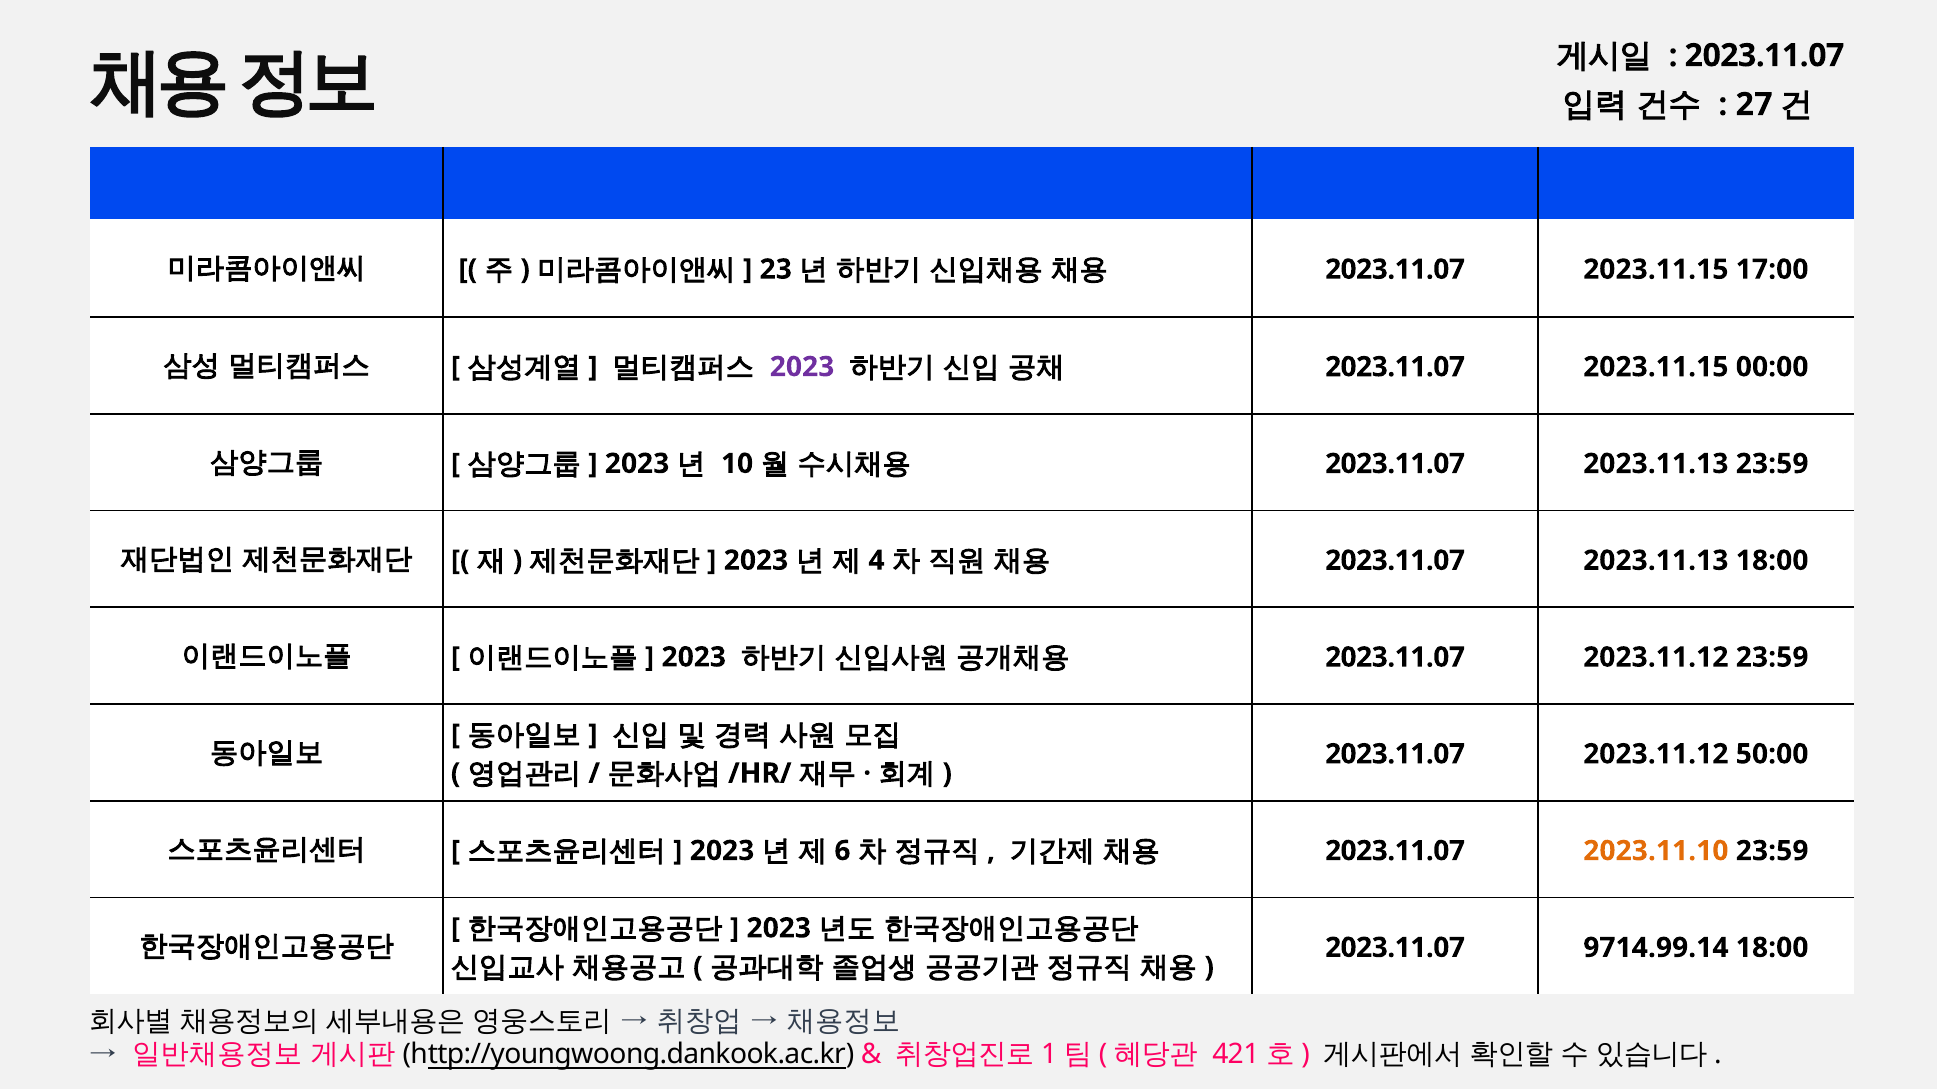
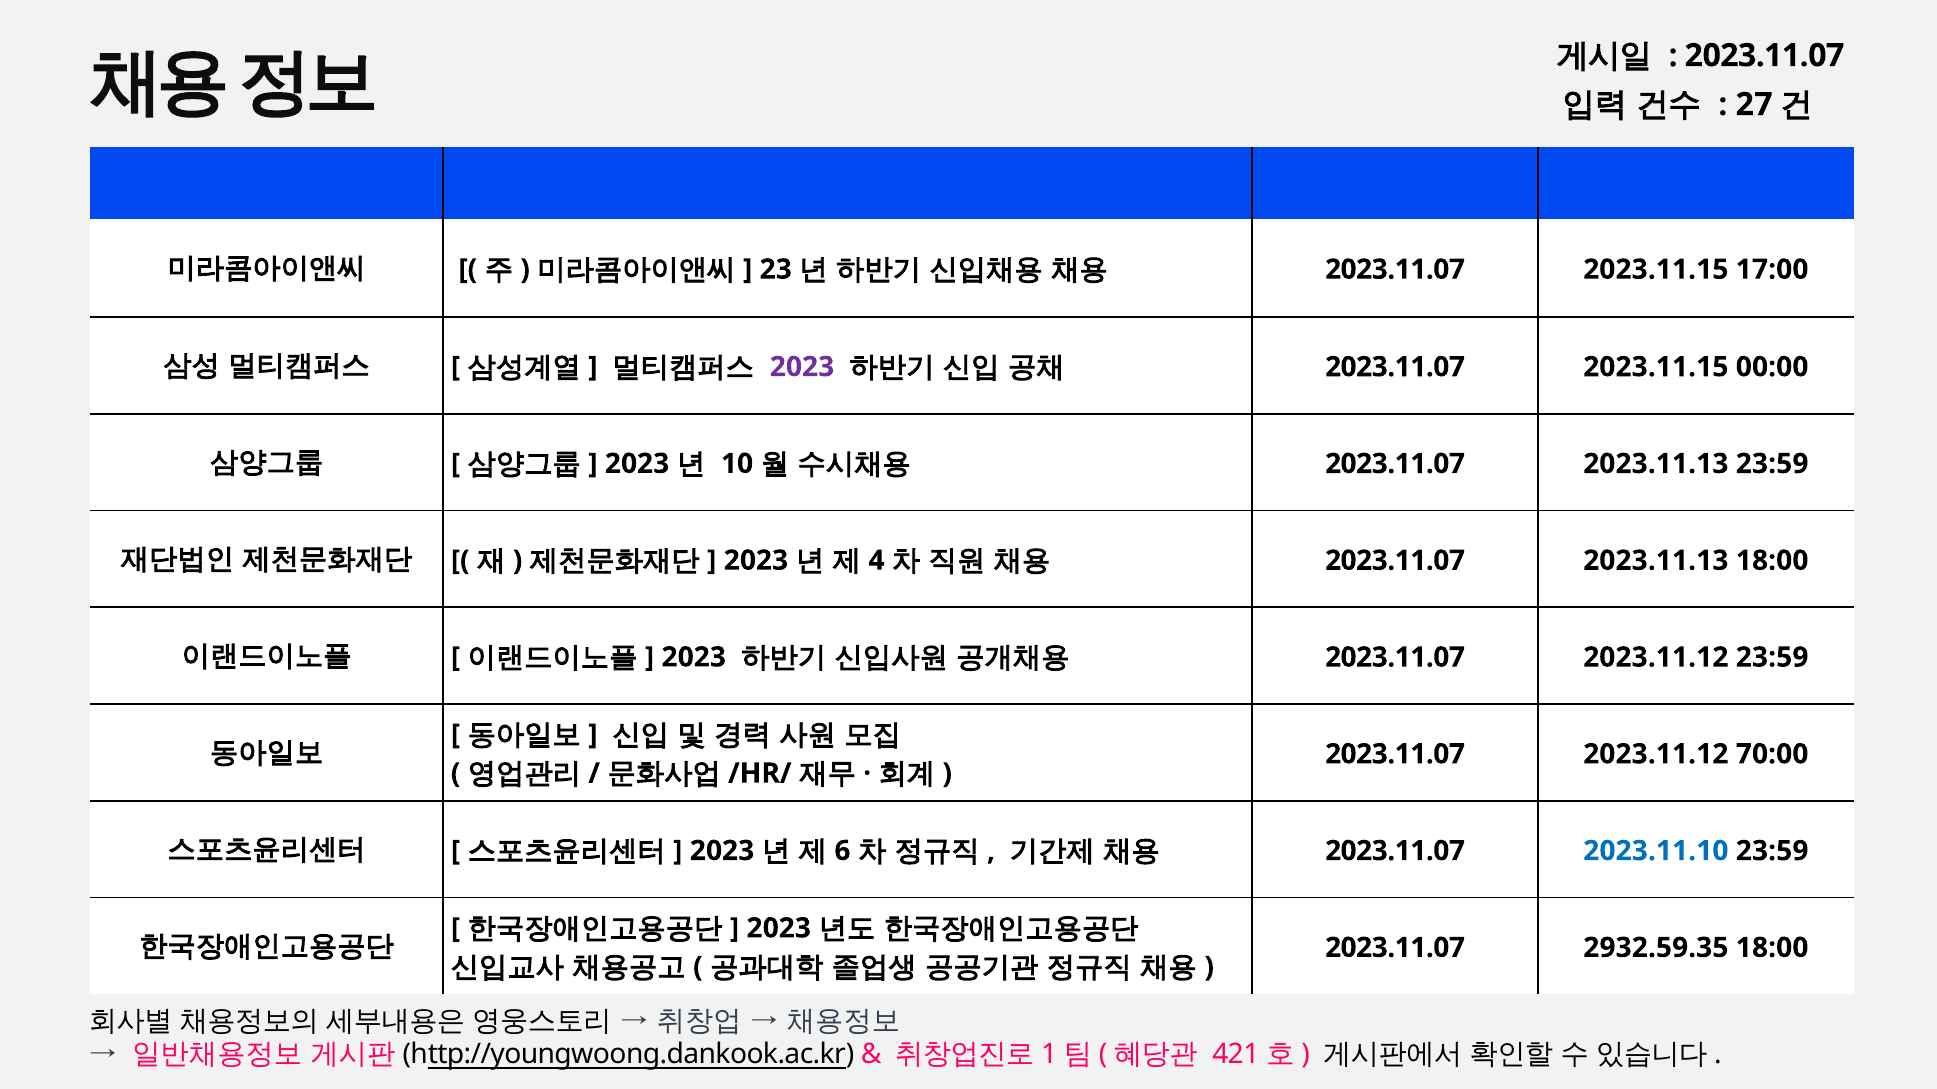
50:00: 50:00 -> 70:00
2023.11.10 colour: orange -> blue
9714.99.14: 9714.99.14 -> 2932.59.35
